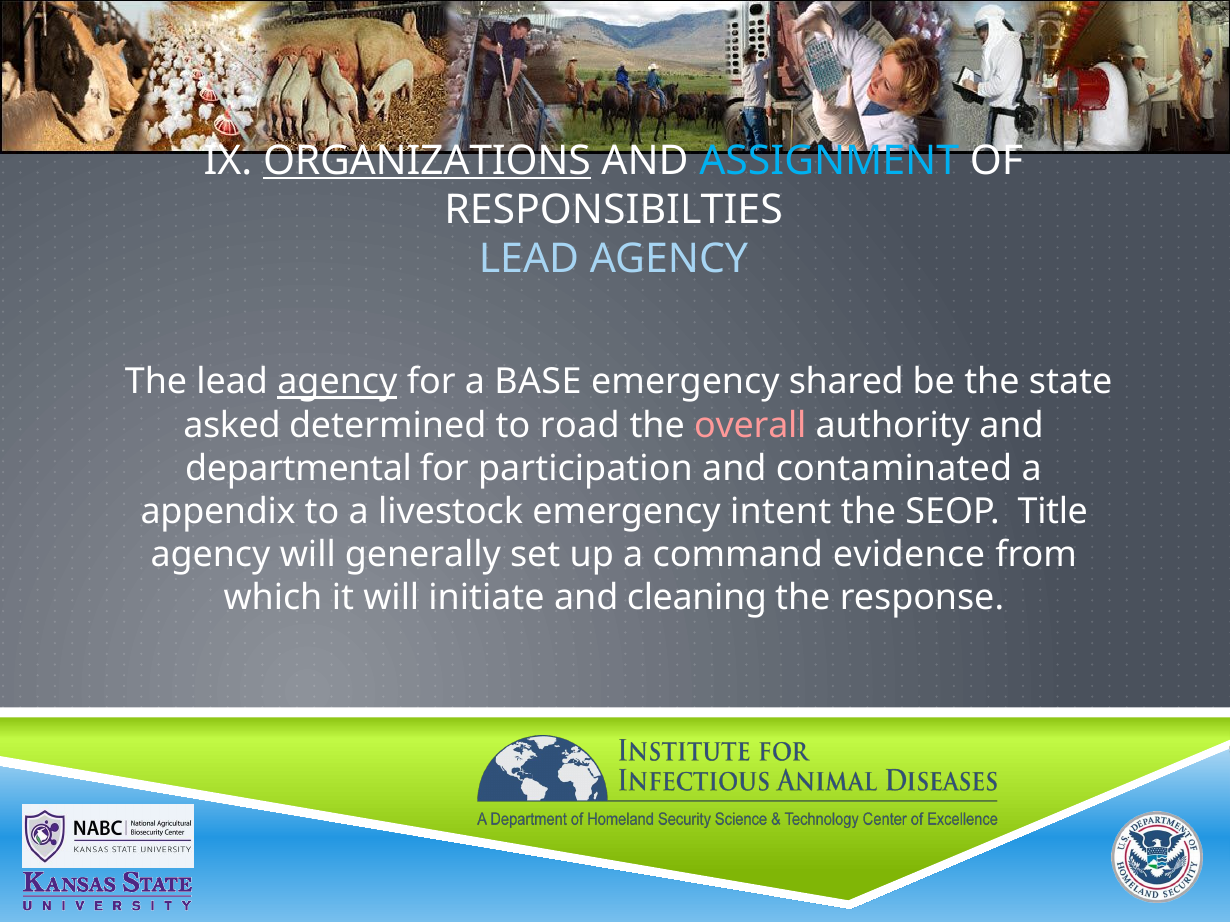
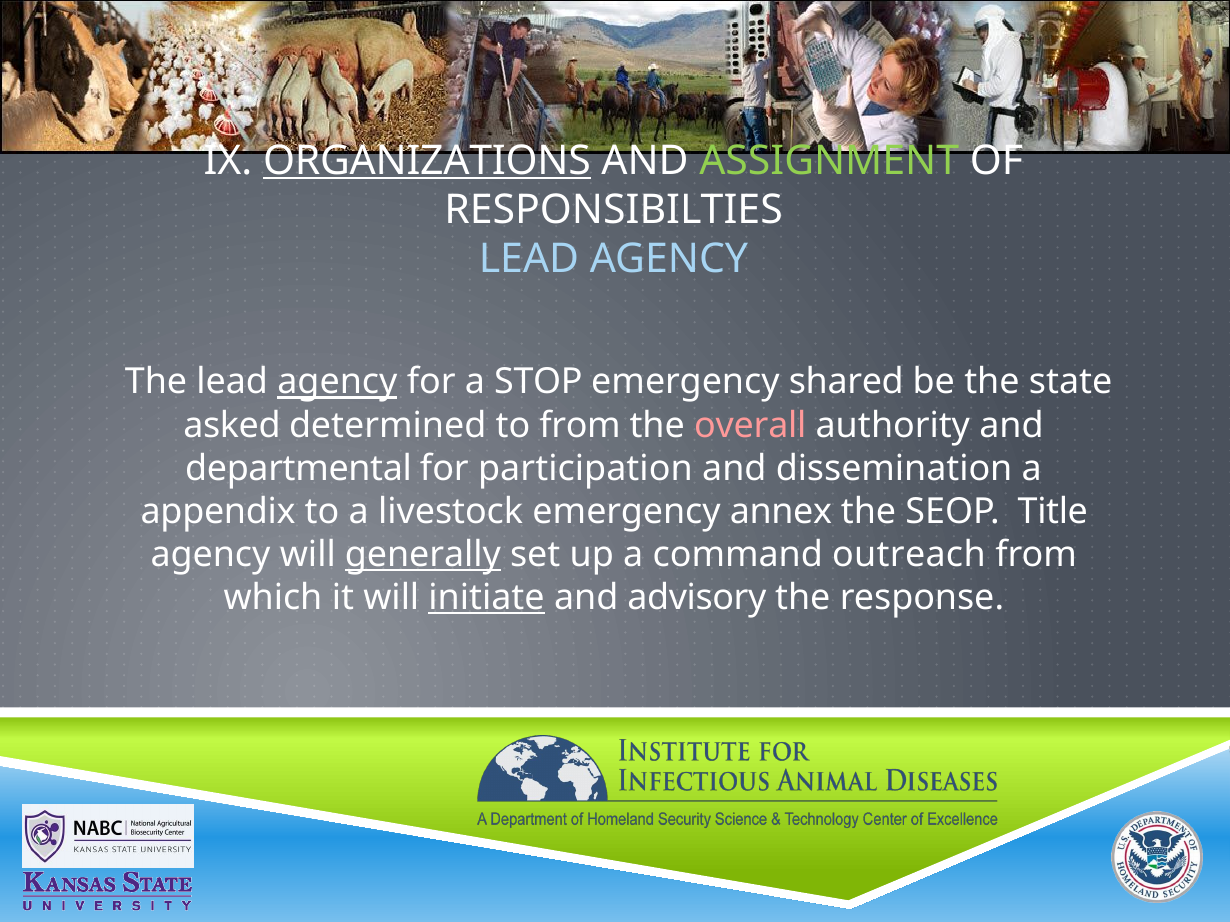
ASSIGNMENT colour: light blue -> light green
BASE: BASE -> STOP
to road: road -> from
contaminated: contaminated -> dissemination
intent: intent -> annex
generally underline: none -> present
evidence: evidence -> outreach
initiate underline: none -> present
cleaning: cleaning -> advisory
